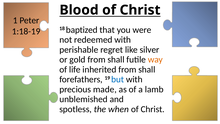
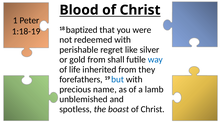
way colour: orange -> blue
inherited from shall: shall -> they
made: made -> name
when: when -> boast
